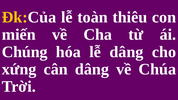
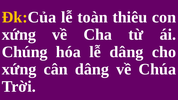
miến at (19, 35): miến -> xứng
